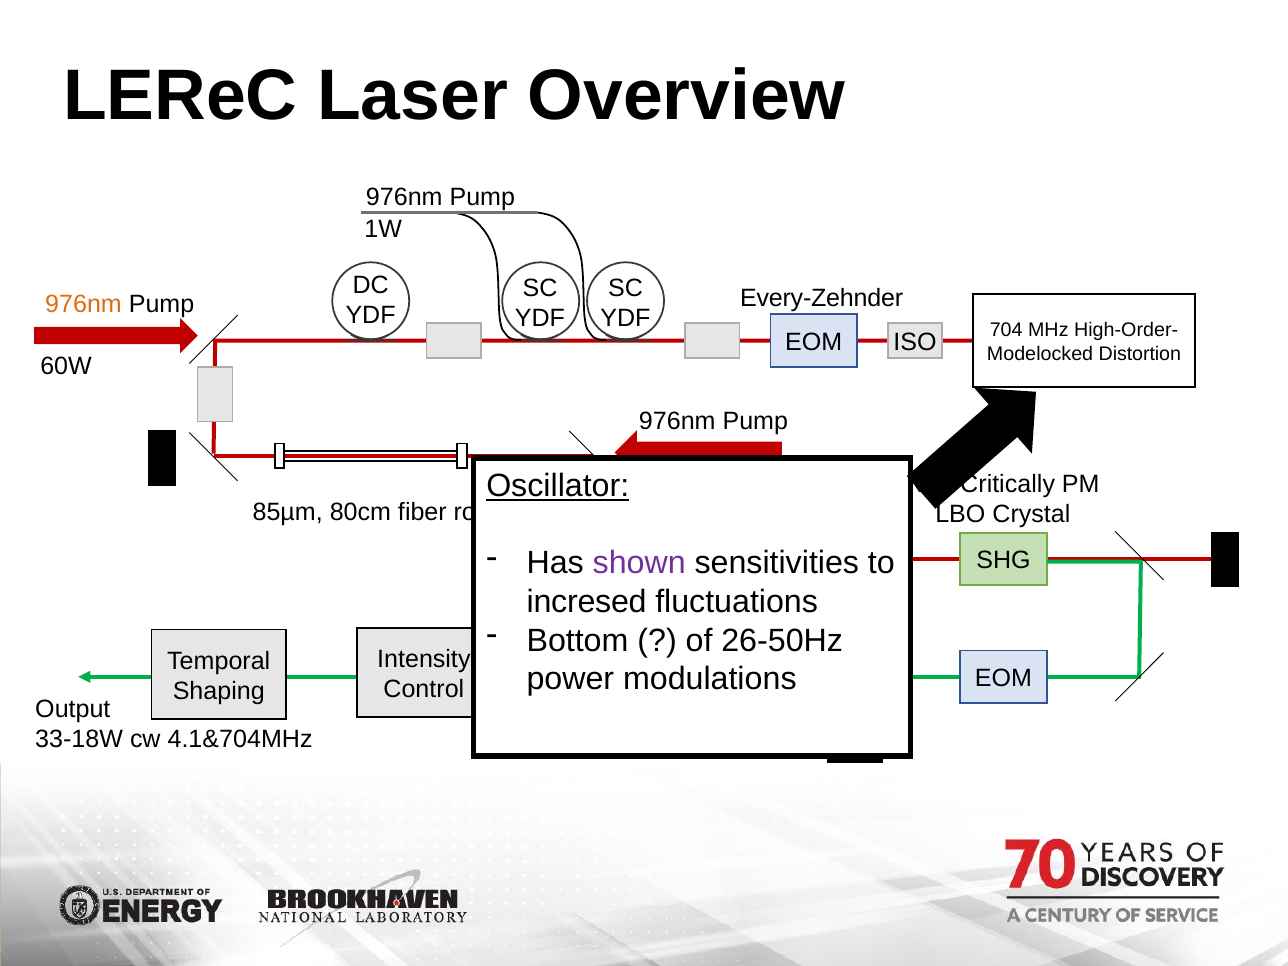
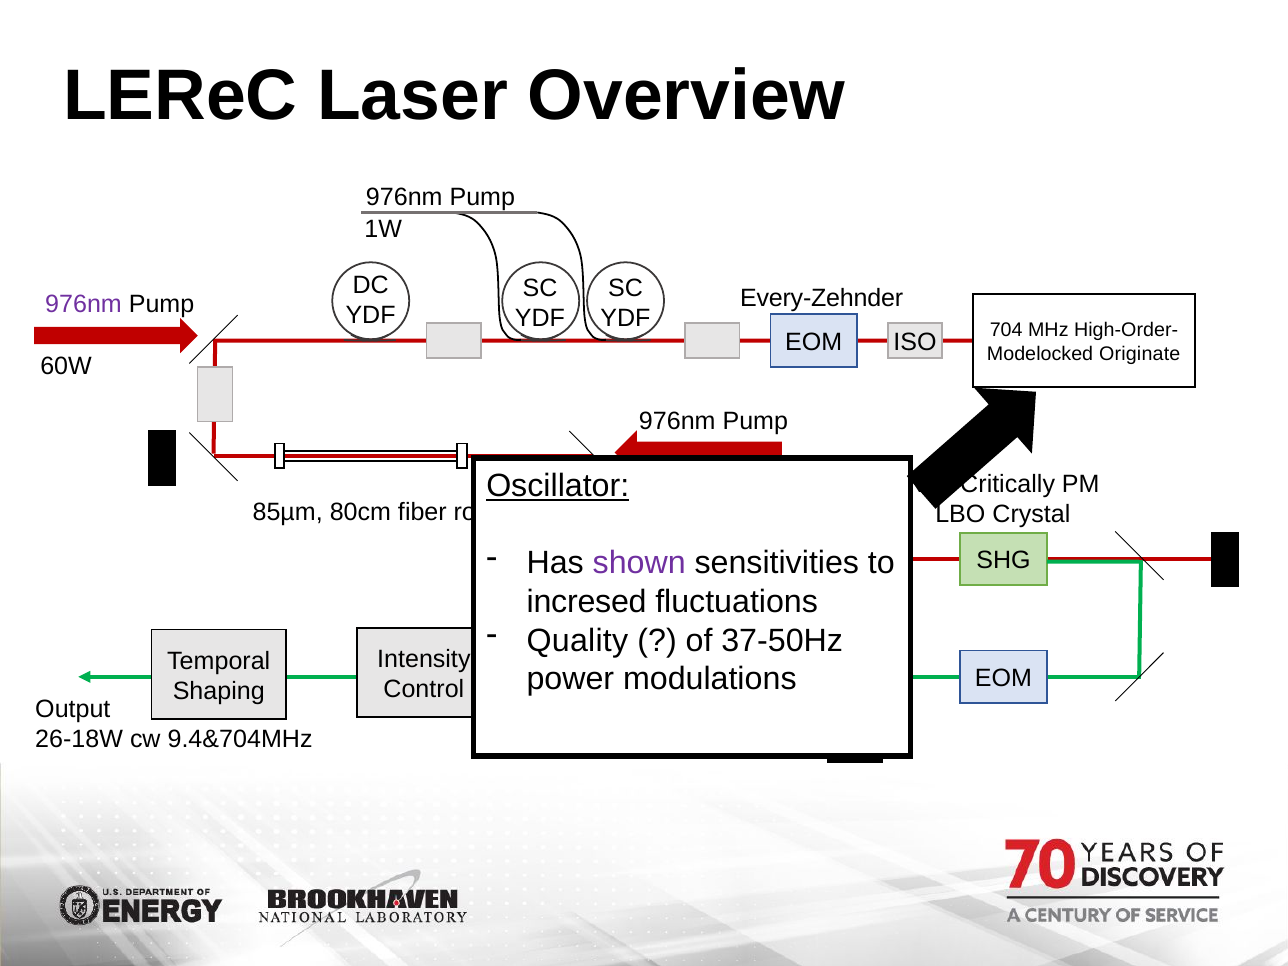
976nm at (84, 304) colour: orange -> purple
Distortion: Distortion -> Originate
Bottom: Bottom -> Quality
26-50Hz: 26-50Hz -> 37-50Hz
33-18W: 33-18W -> 26-18W
4.1&704MHz: 4.1&704MHz -> 9.4&704MHz
